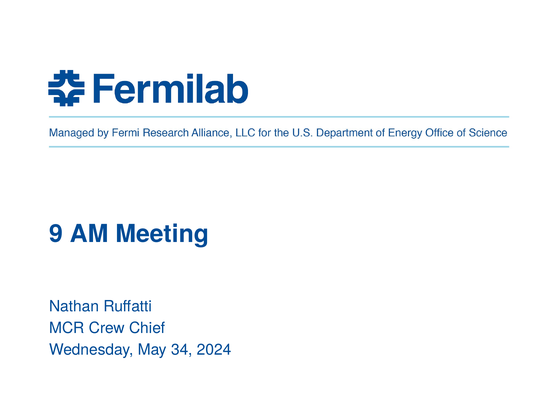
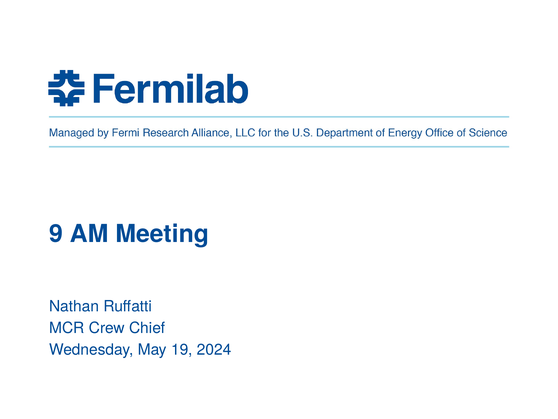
34: 34 -> 19
